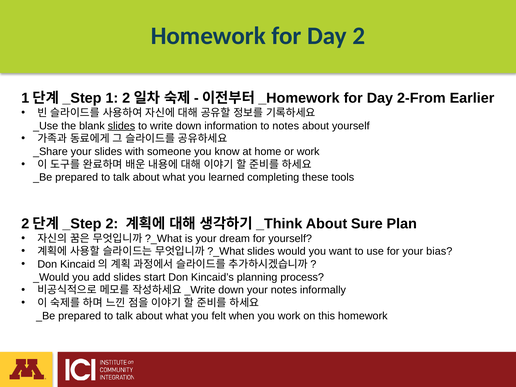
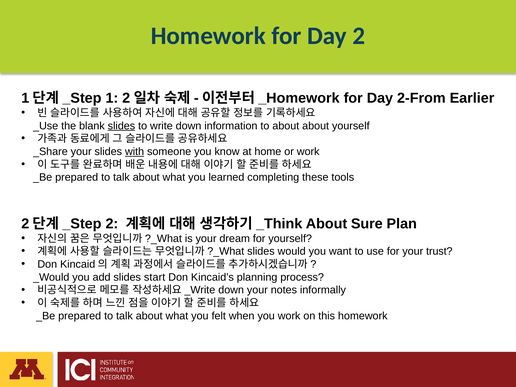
to notes: notes -> about
with underline: none -> present
bias: bias -> trust
